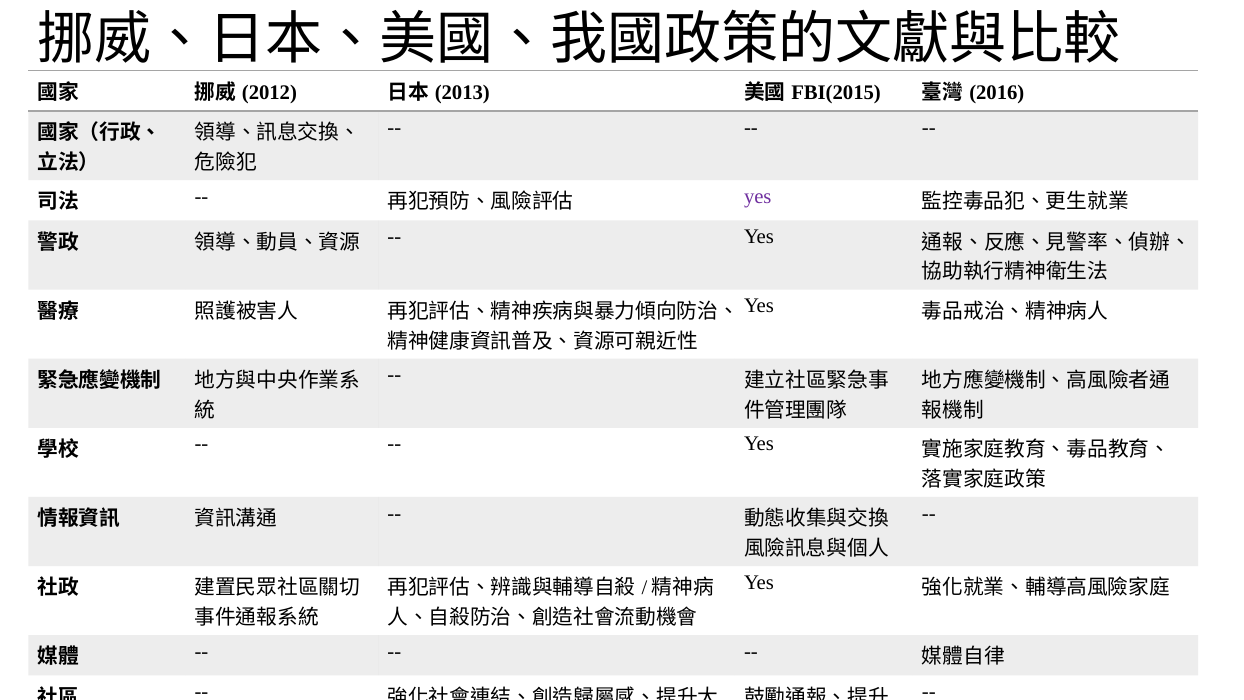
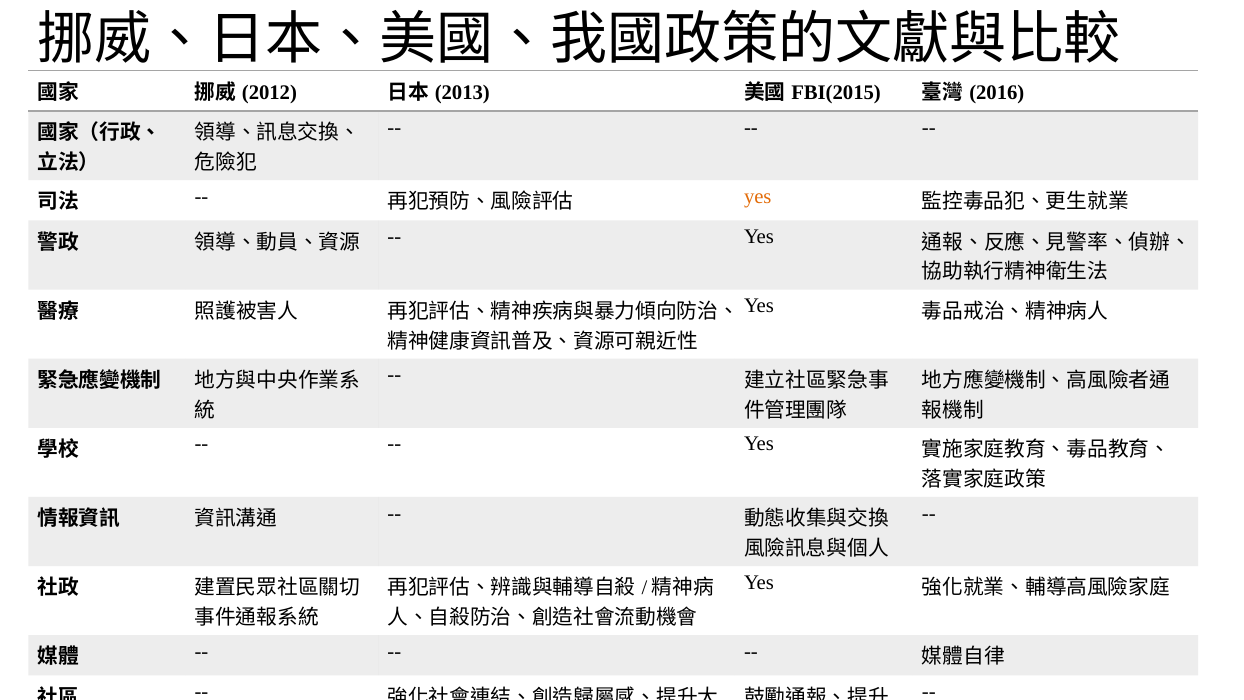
yes at (758, 196) colour: purple -> orange
